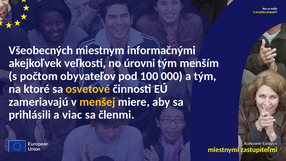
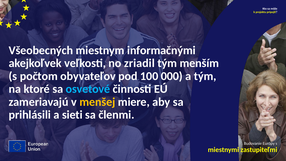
úrovni: úrovni -> zriadil
osvetové colour: yellow -> light blue
viac: viac -> sieti
